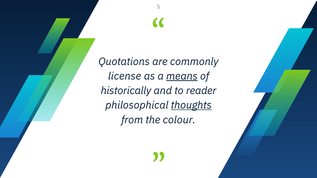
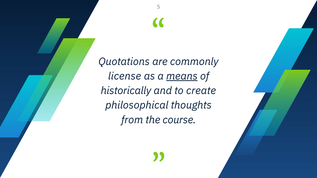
reader: reader -> create
thoughts underline: present -> none
colour: colour -> course
